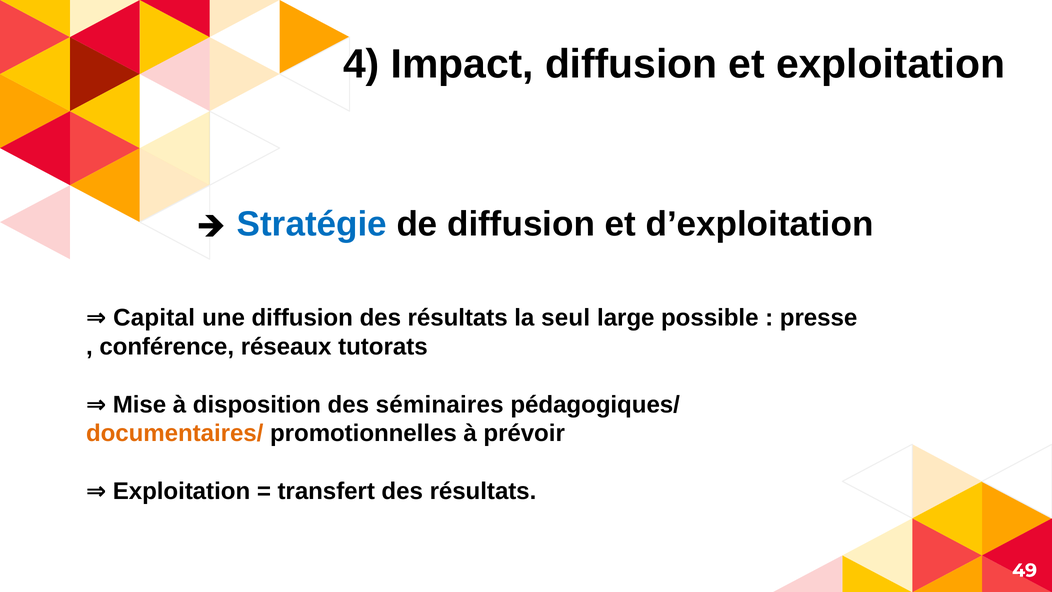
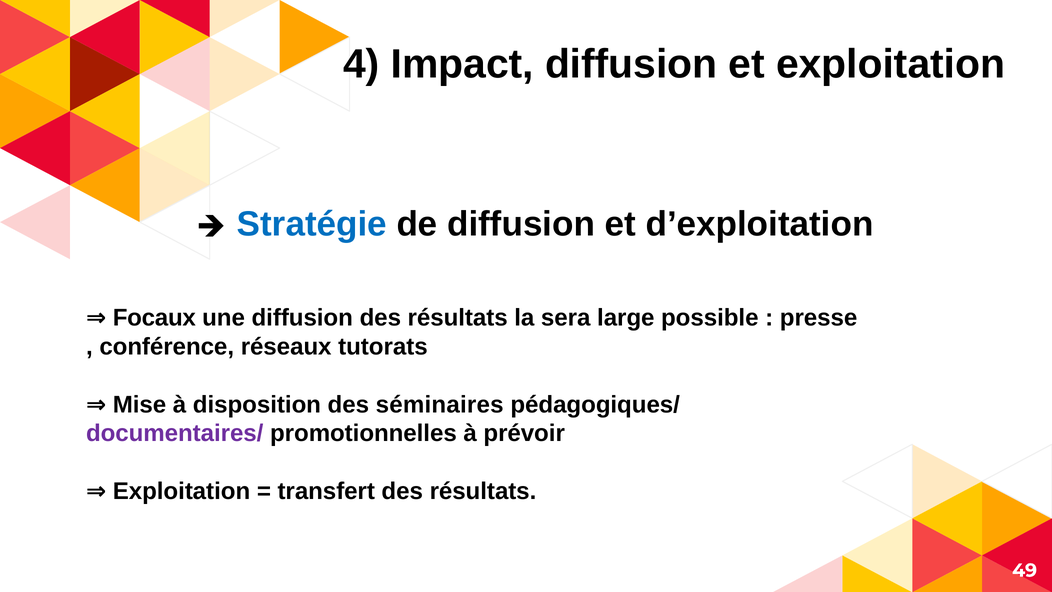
Capital: Capital -> Focaux
seul: seul -> sera
documentaires/ colour: orange -> purple
